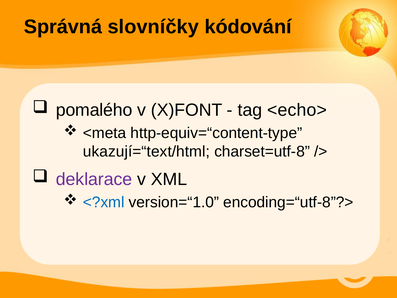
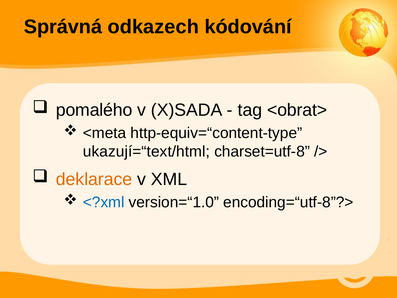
slovníčky: slovníčky -> odkazech
X)FONT: X)FONT -> X)SADA
<echo>: <echo> -> <obrat>
deklarace colour: purple -> orange
